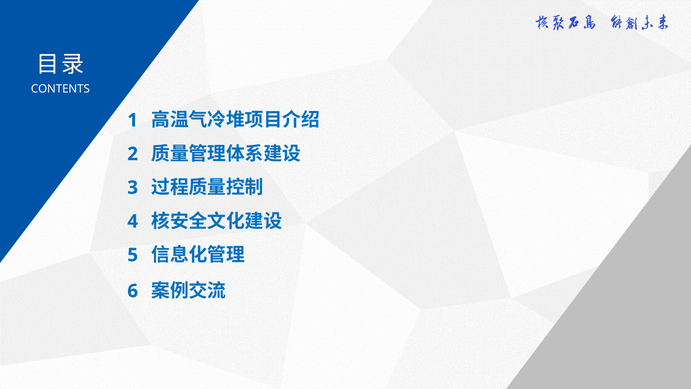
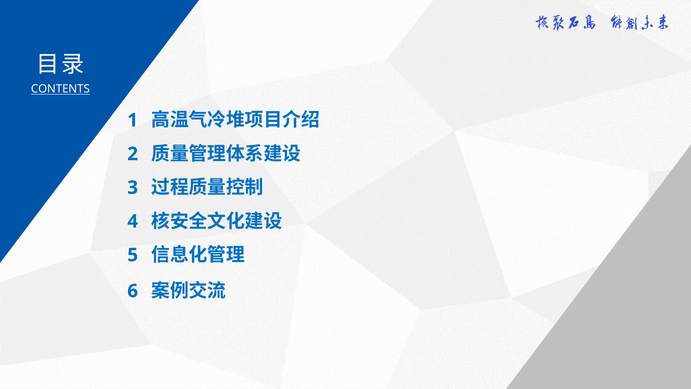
CONTENTS underline: none -> present
